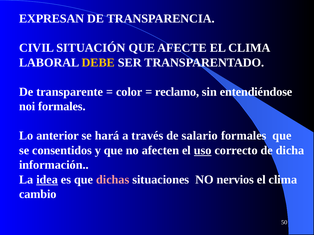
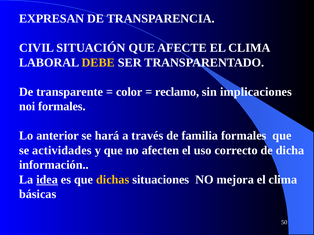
entendiéndose: entendiéndose -> implicaciones
salario: salario -> familia
consentidos: consentidos -> actividades
uso underline: present -> none
dichas colour: pink -> yellow
nervios: nervios -> mejora
cambio: cambio -> básicas
